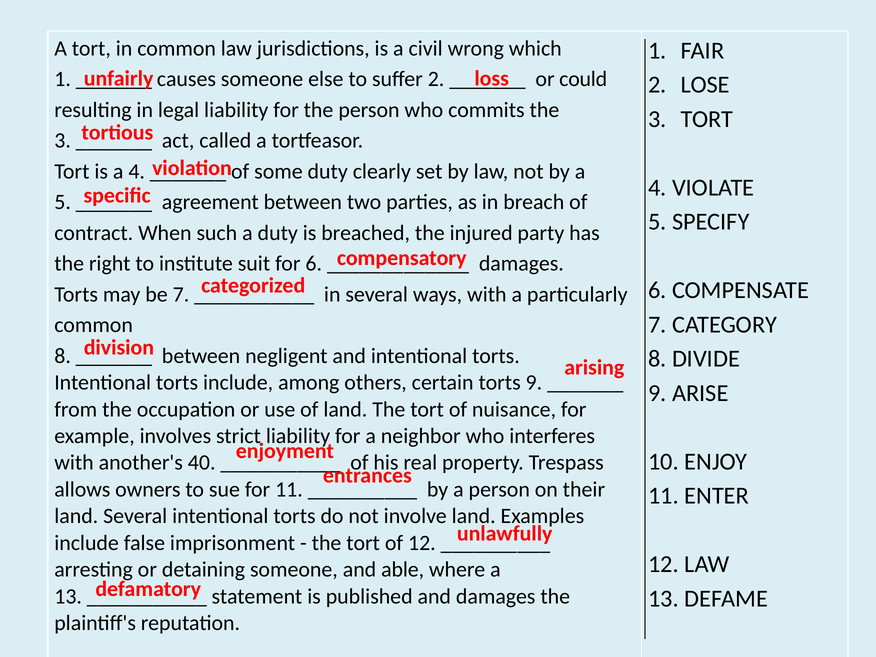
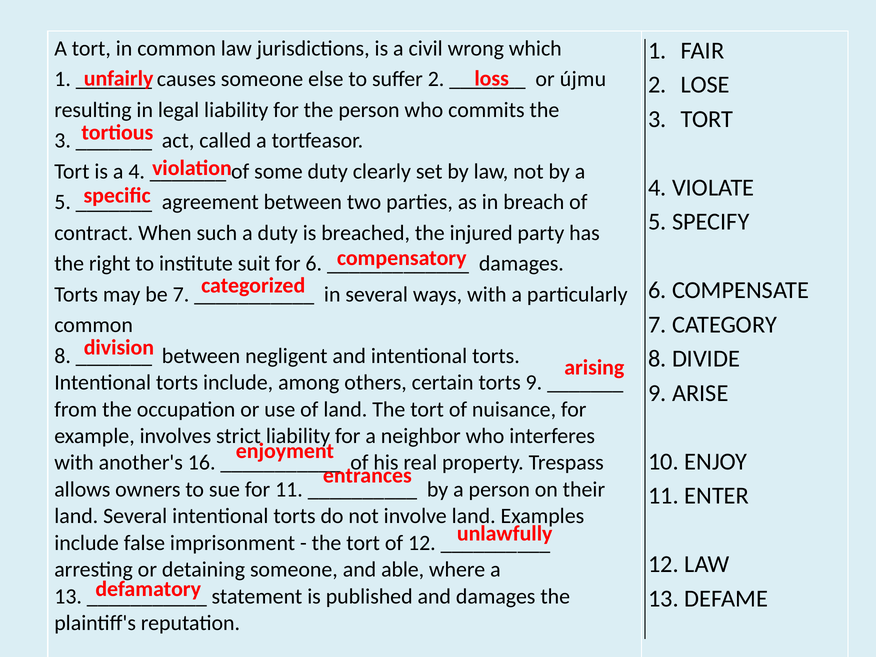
could: could -> újmu
40: 40 -> 16
